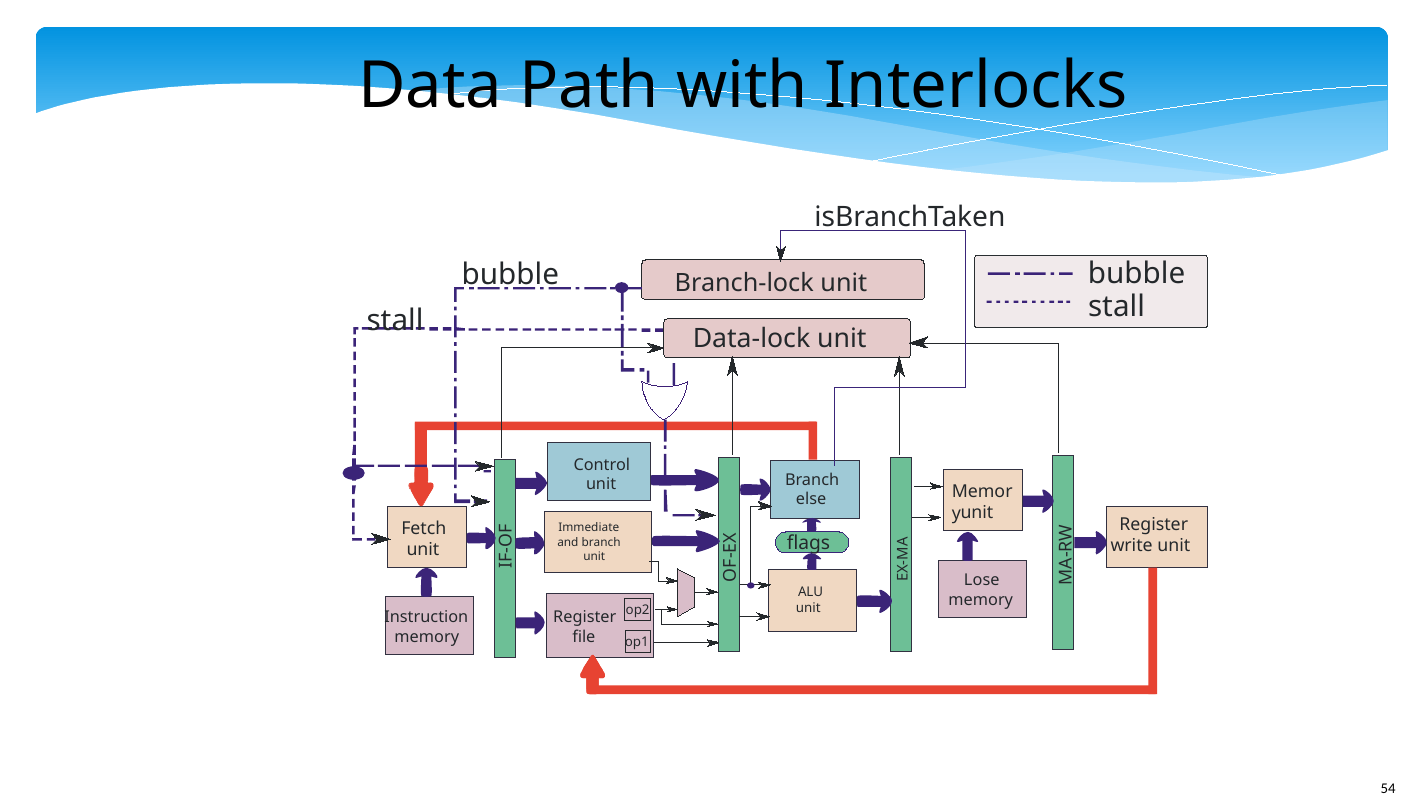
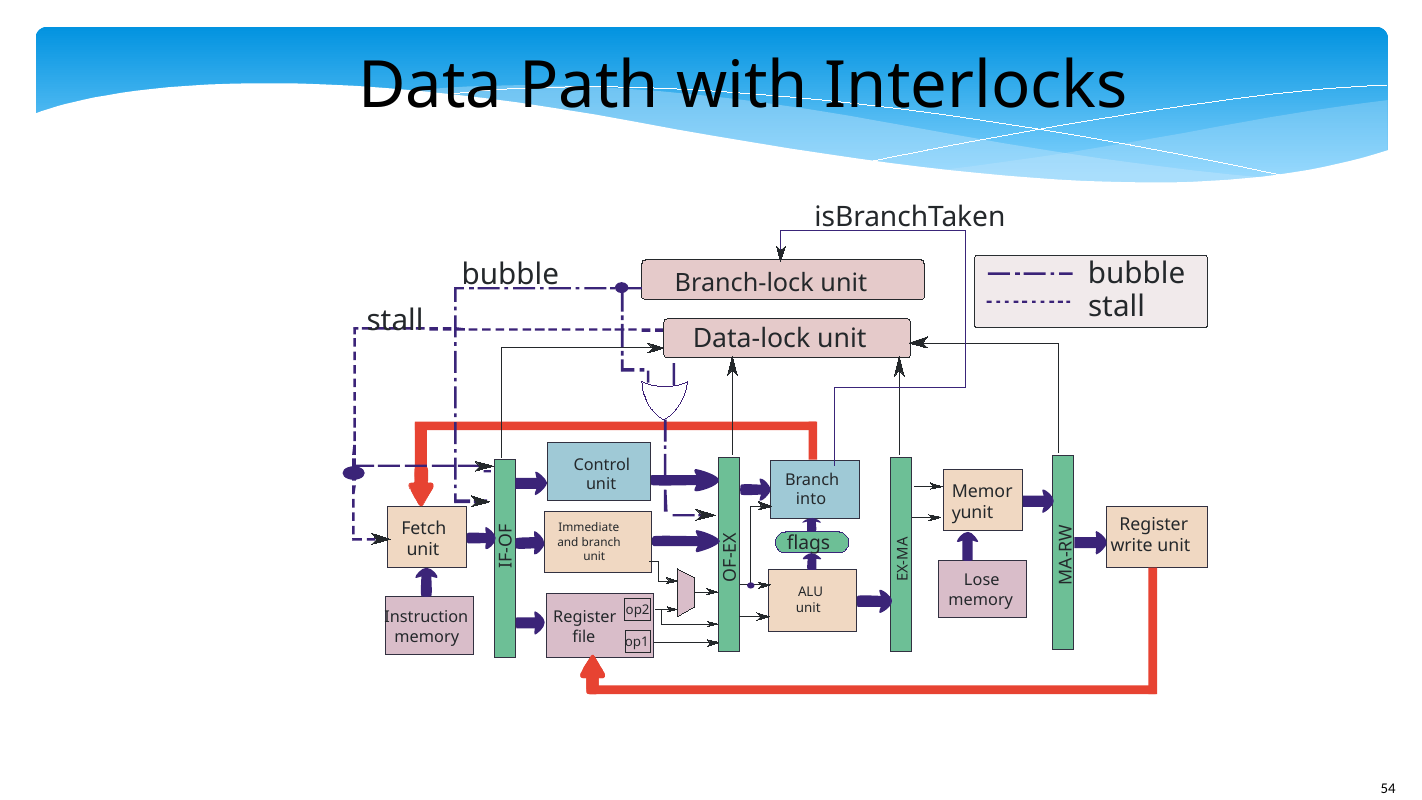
else: else -> into
